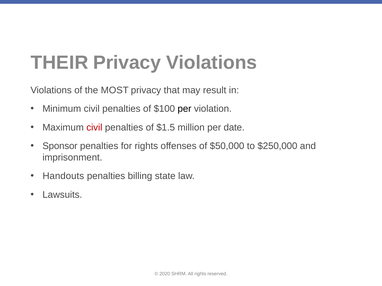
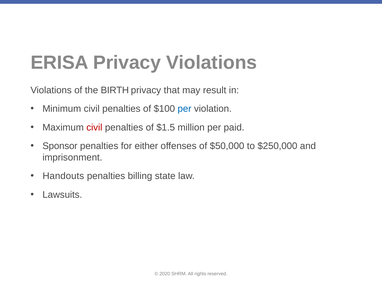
THEIR: THEIR -> ERISA
MOST: MOST -> BIRTH
per at (184, 109) colour: black -> blue
date: date -> paid
for rights: rights -> either
